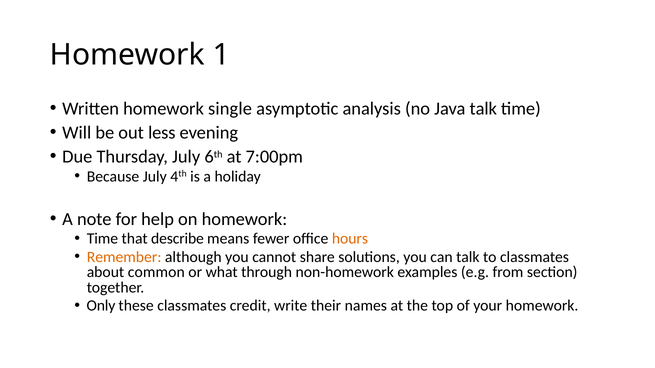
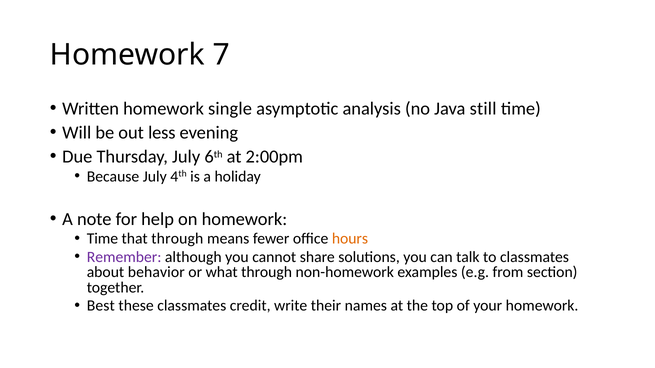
1: 1 -> 7
Java talk: talk -> still
7:00pm: 7:00pm -> 2:00pm
that describe: describe -> through
Remember colour: orange -> purple
common: common -> behavior
Only: Only -> Best
